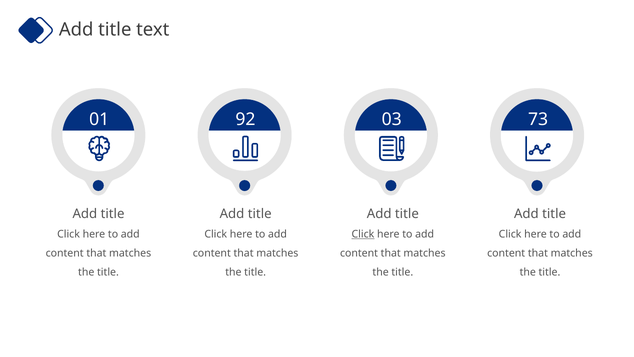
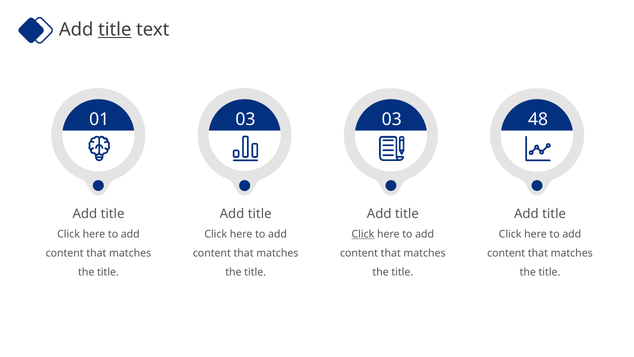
title at (115, 30) underline: none -> present
01 92: 92 -> 03
73: 73 -> 48
